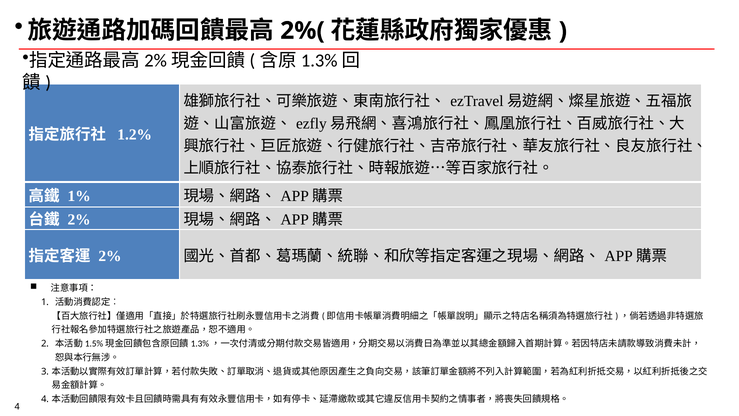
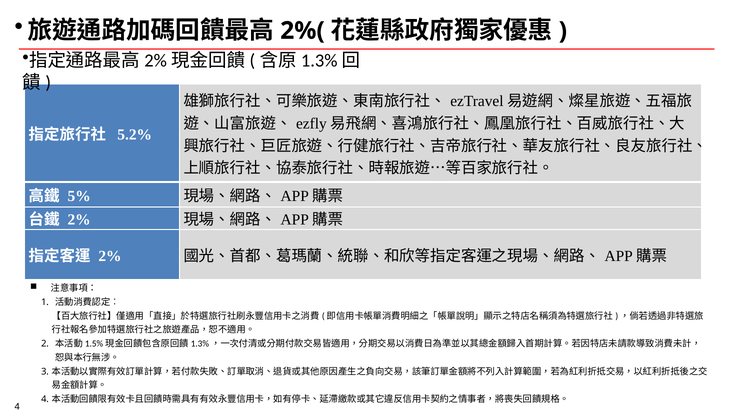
1.2%: 1.2% -> 5.2%
1%: 1% -> 5%
